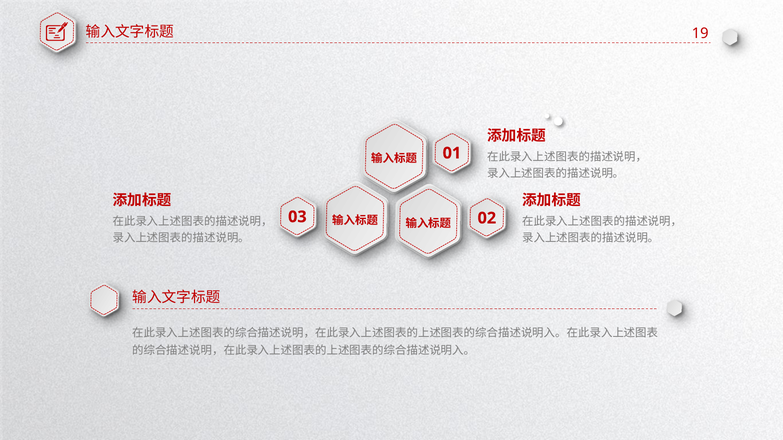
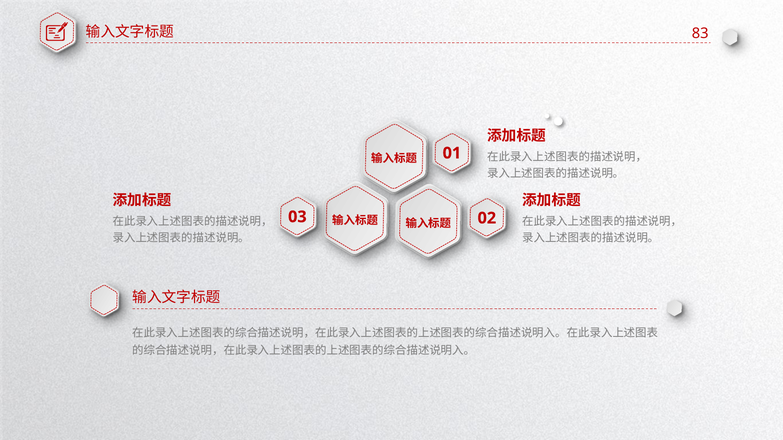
19: 19 -> 83
